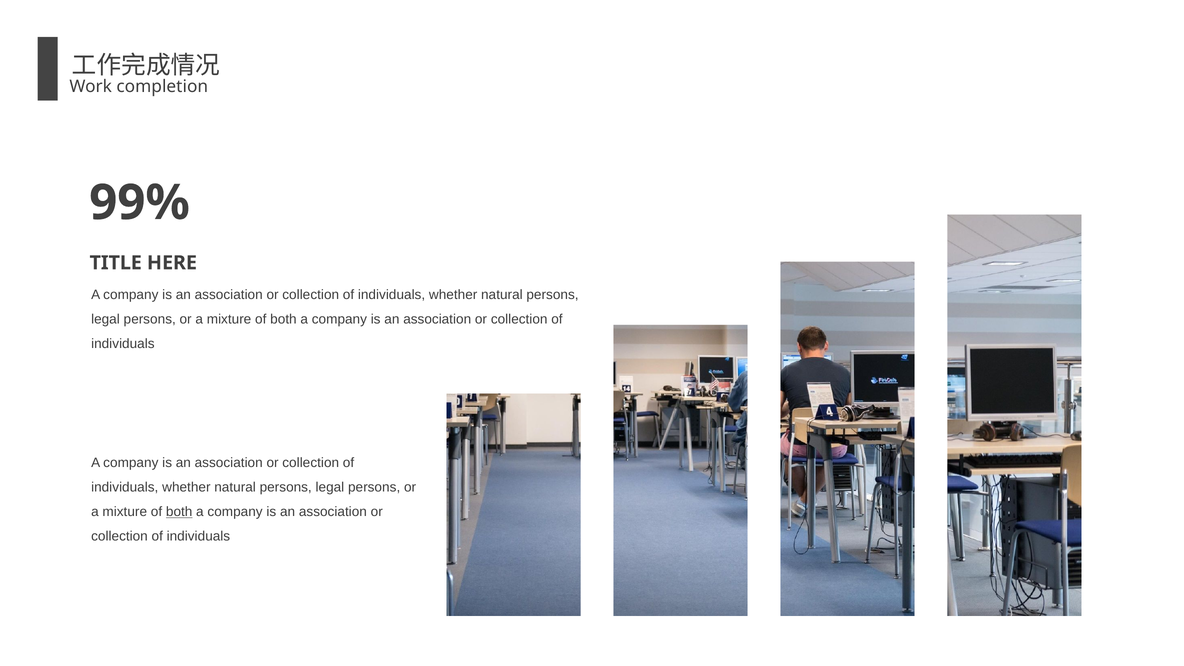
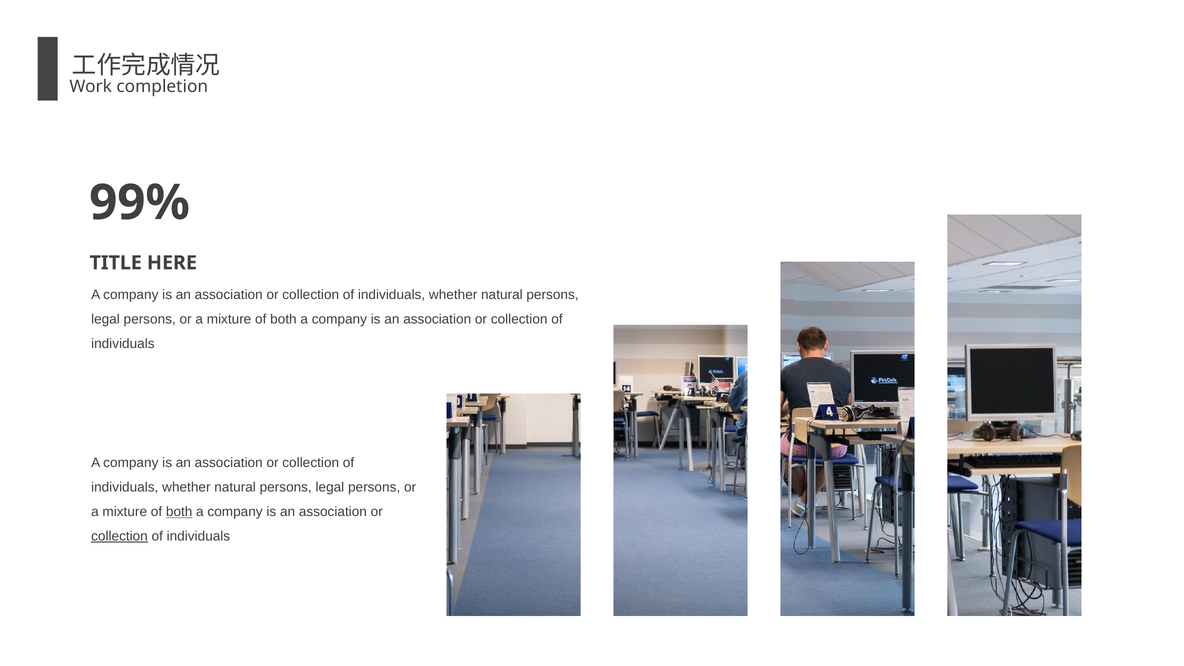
collection at (119, 536) underline: none -> present
